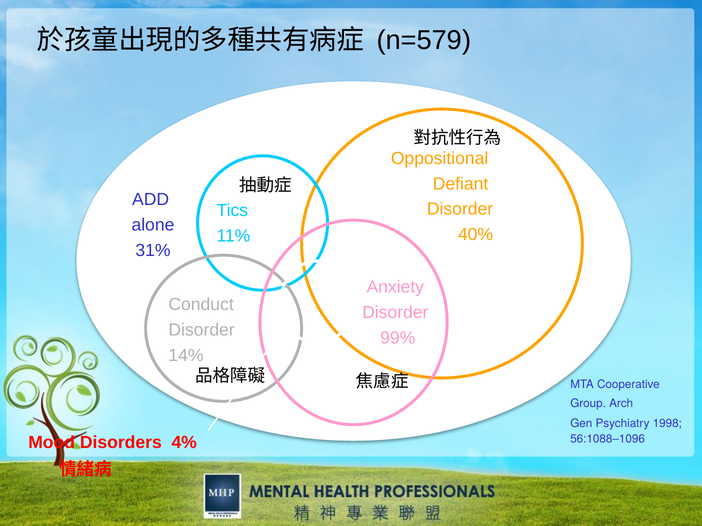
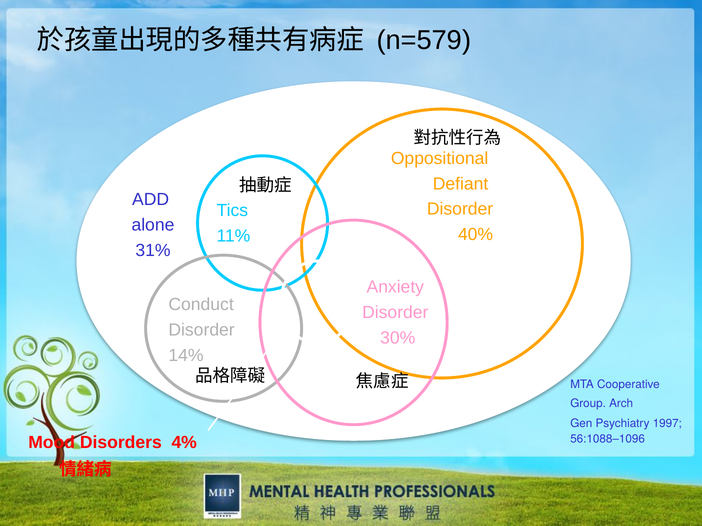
99%: 99% -> 30%
1998: 1998 -> 1997
